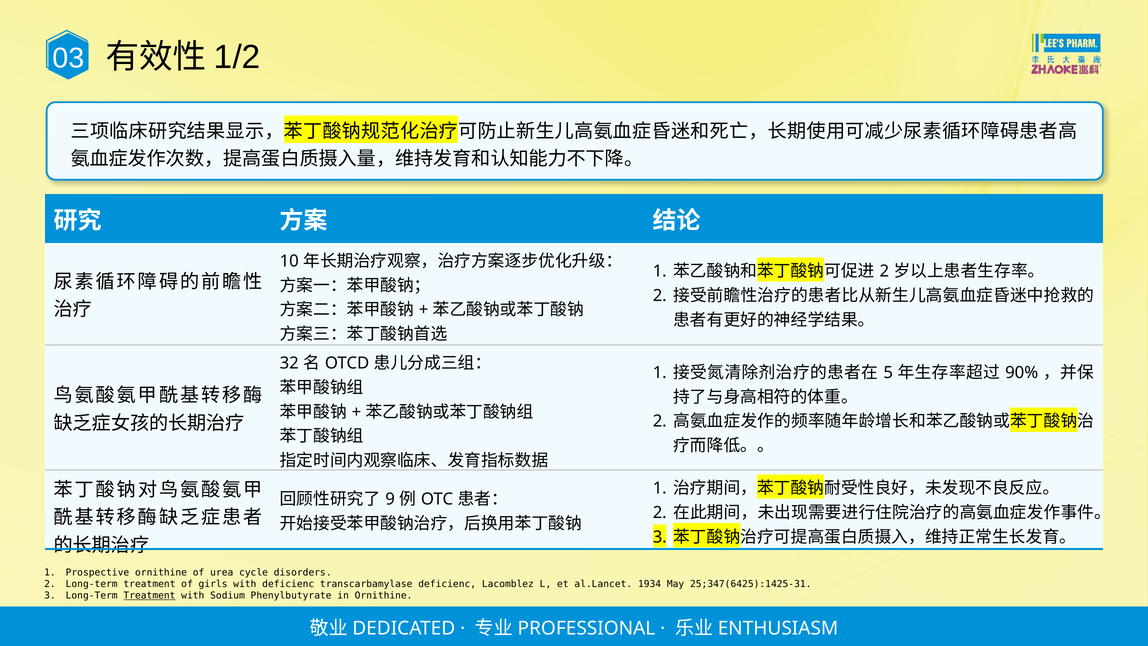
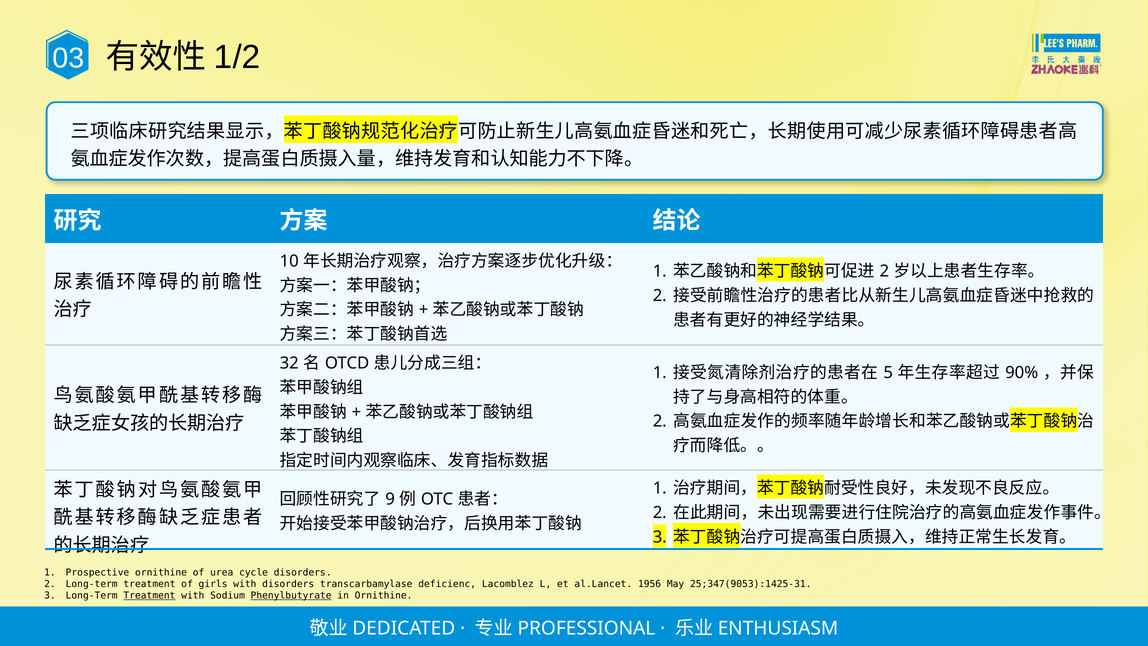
with deficienc: deficienc -> disorders
1934: 1934 -> 1956
25;347(6425):1425-31: 25;347(6425):1425-31 -> 25;347(9053):1425-31
Phenylbutyrate underline: none -> present
